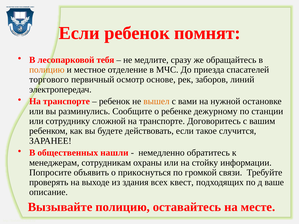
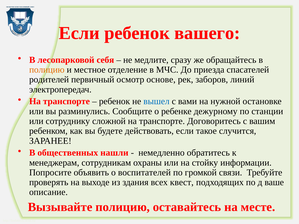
помнят: помнят -> вашего
тебя: тебя -> себя
торгового: торгового -> родителей
вышел colour: orange -> blue
прикоснуться: прикоснуться -> воспитателей
